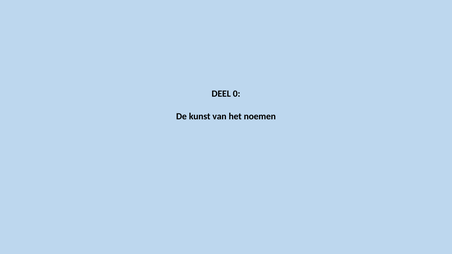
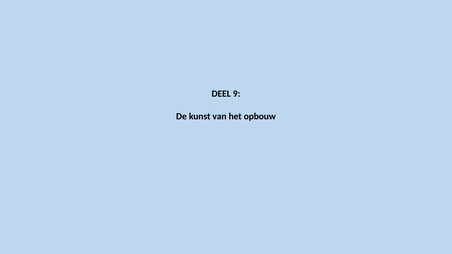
0: 0 -> 9
noemen: noemen -> opbouw
